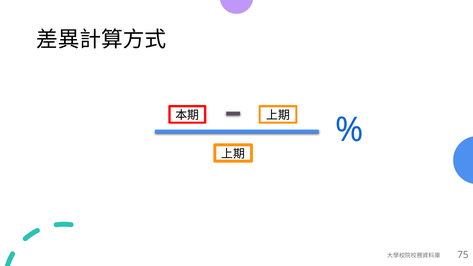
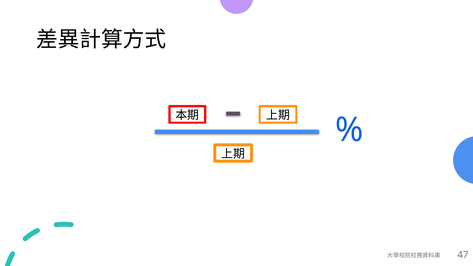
75: 75 -> 47
